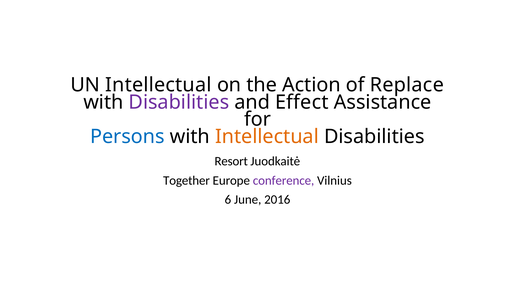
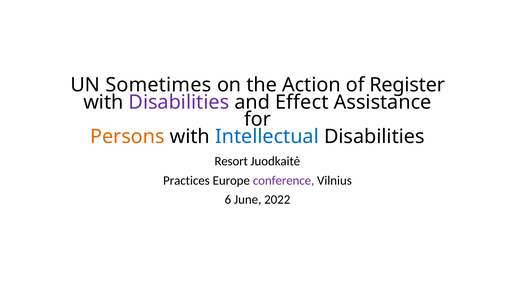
UN Intellectual: Intellectual -> Sometimes
Replace: Replace -> Register
Persons colour: blue -> orange
Intellectual at (267, 136) colour: orange -> blue
Together: Together -> Practices
2016: 2016 -> 2022
